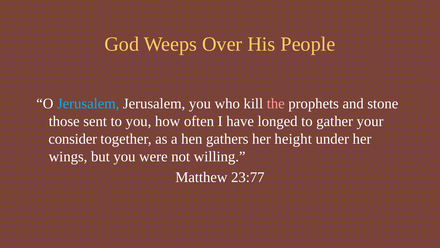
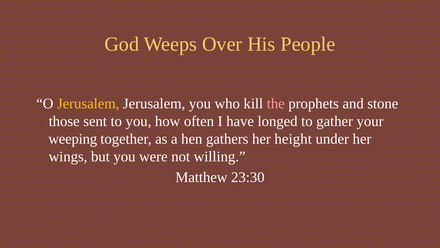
Jerusalem at (88, 104) colour: light blue -> yellow
consider: consider -> weeping
23:77: 23:77 -> 23:30
